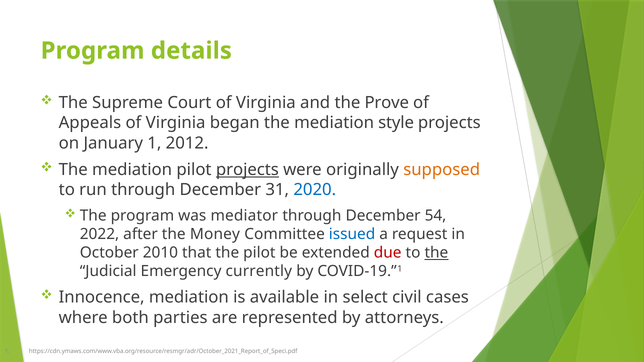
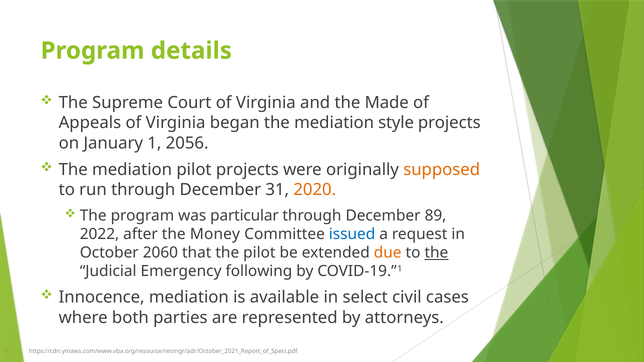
Prove: Prove -> Made
2012: 2012 -> 2056
projects at (247, 170) underline: present -> none
2020 colour: blue -> orange
mediator: mediator -> particular
54: 54 -> 89
2010: 2010 -> 2060
due colour: red -> orange
currently: currently -> following
